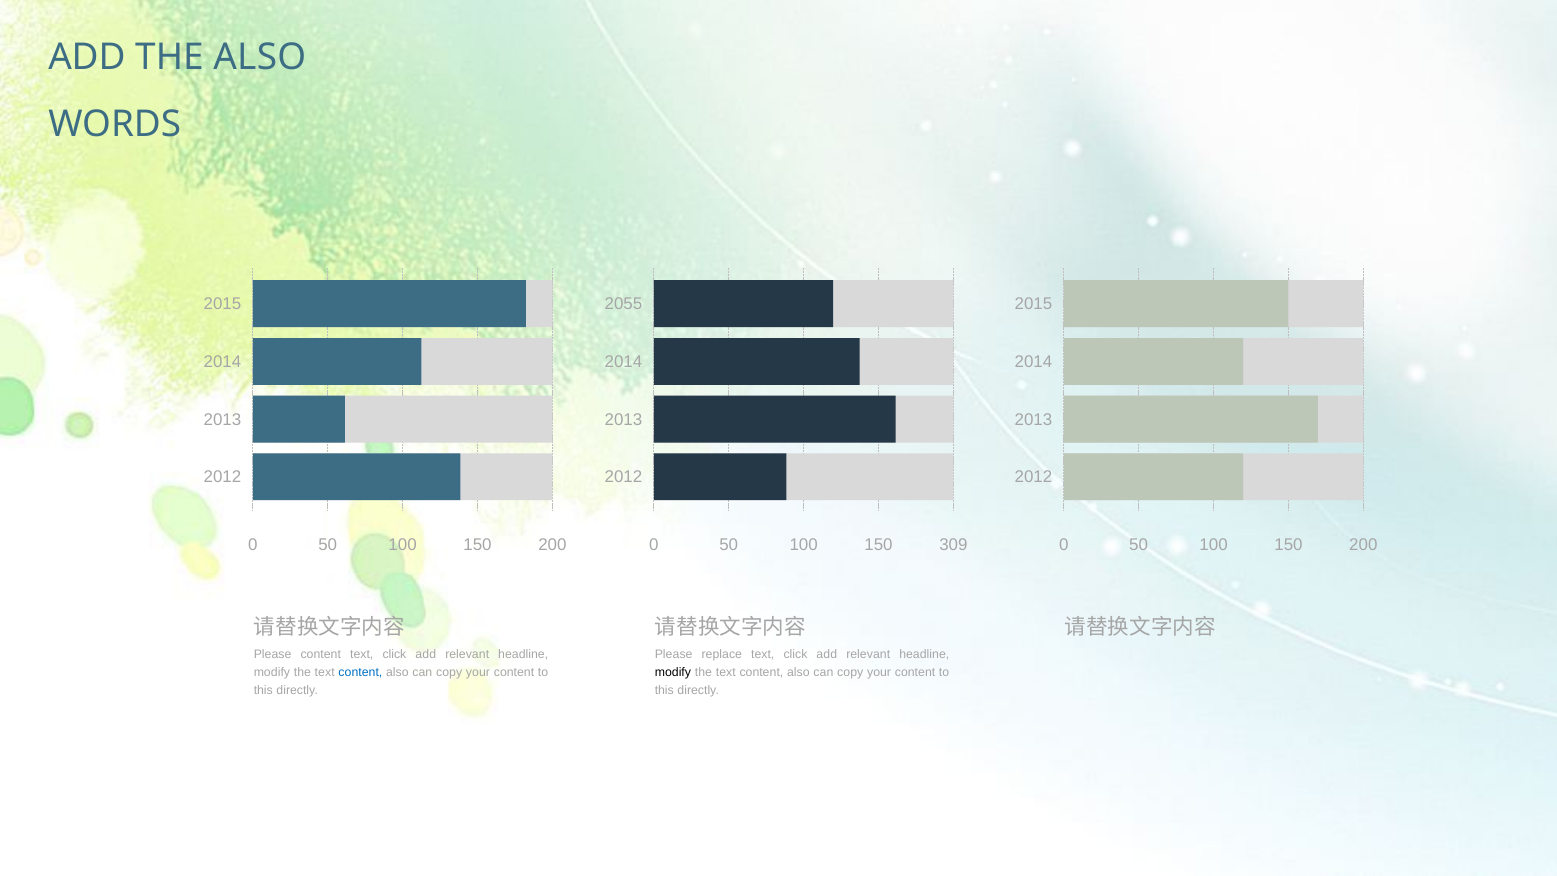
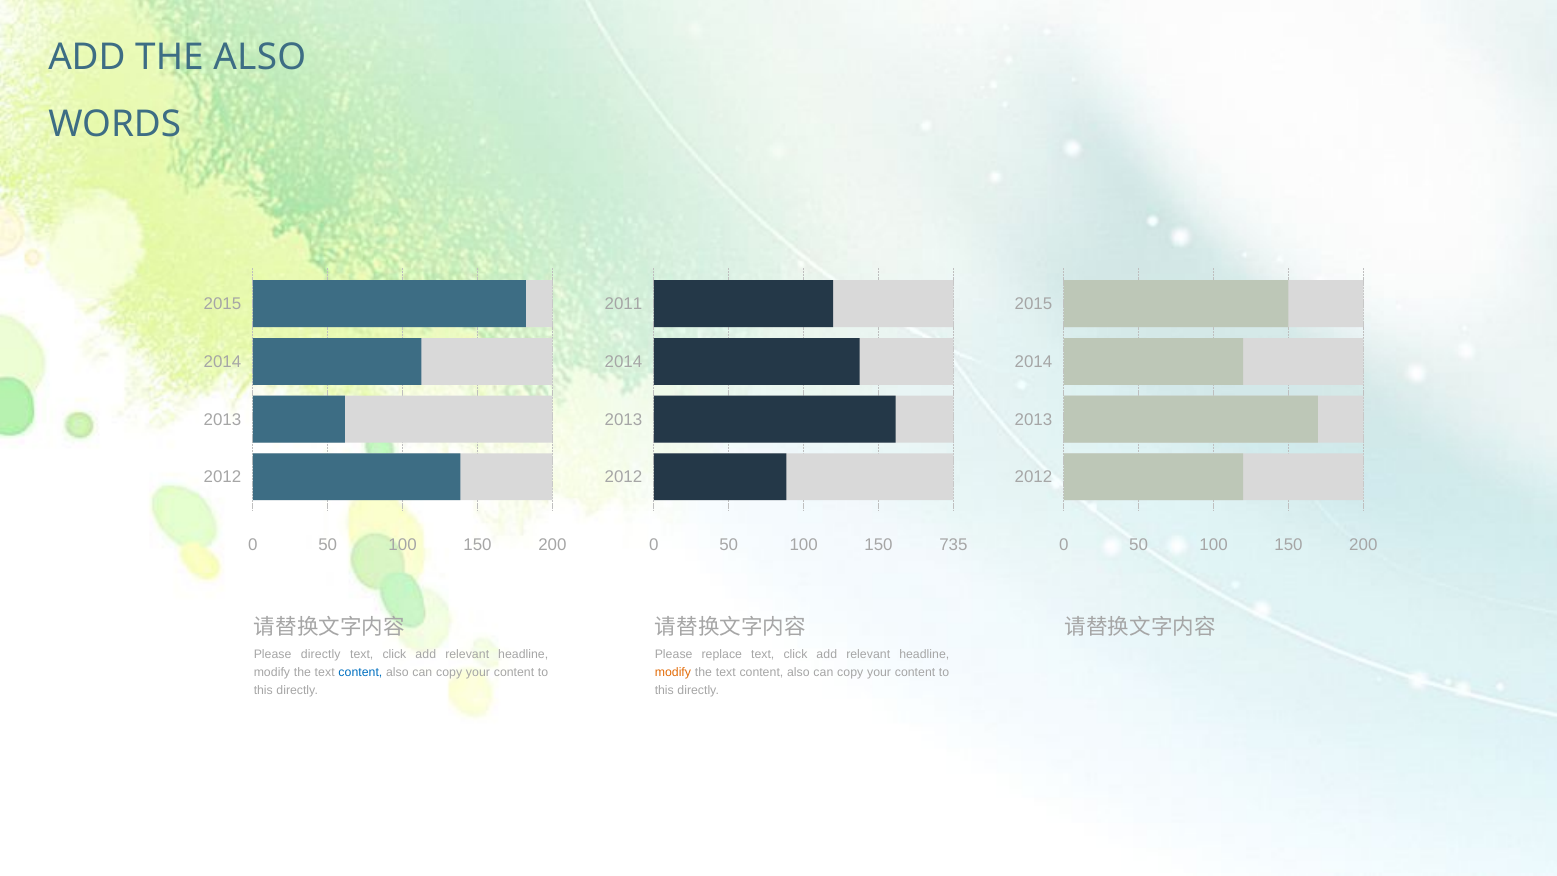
2055: 2055 -> 2011
309: 309 -> 735
Please content: content -> directly
modify at (673, 672) colour: black -> orange
